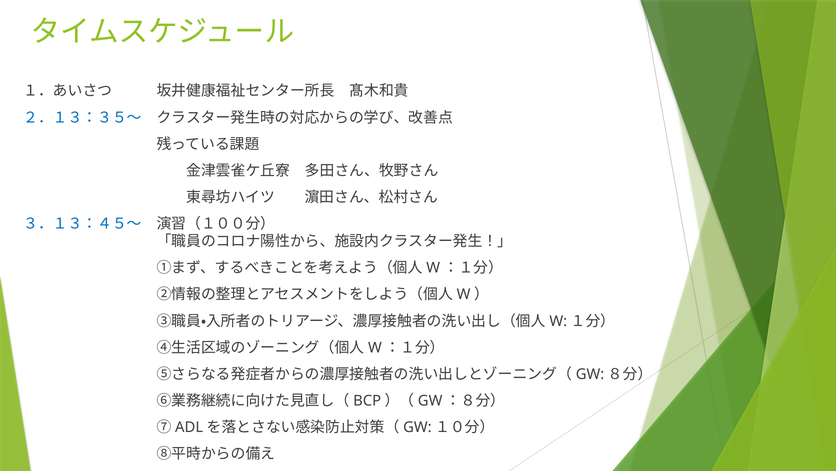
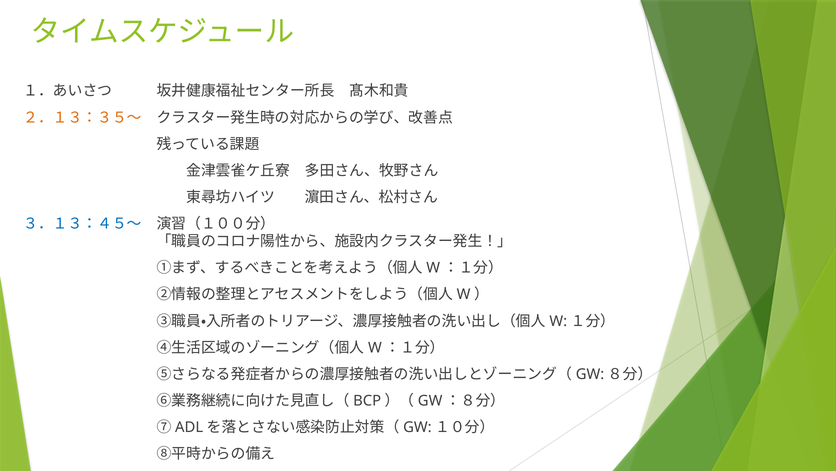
２．１３：３５～ colour: blue -> orange
